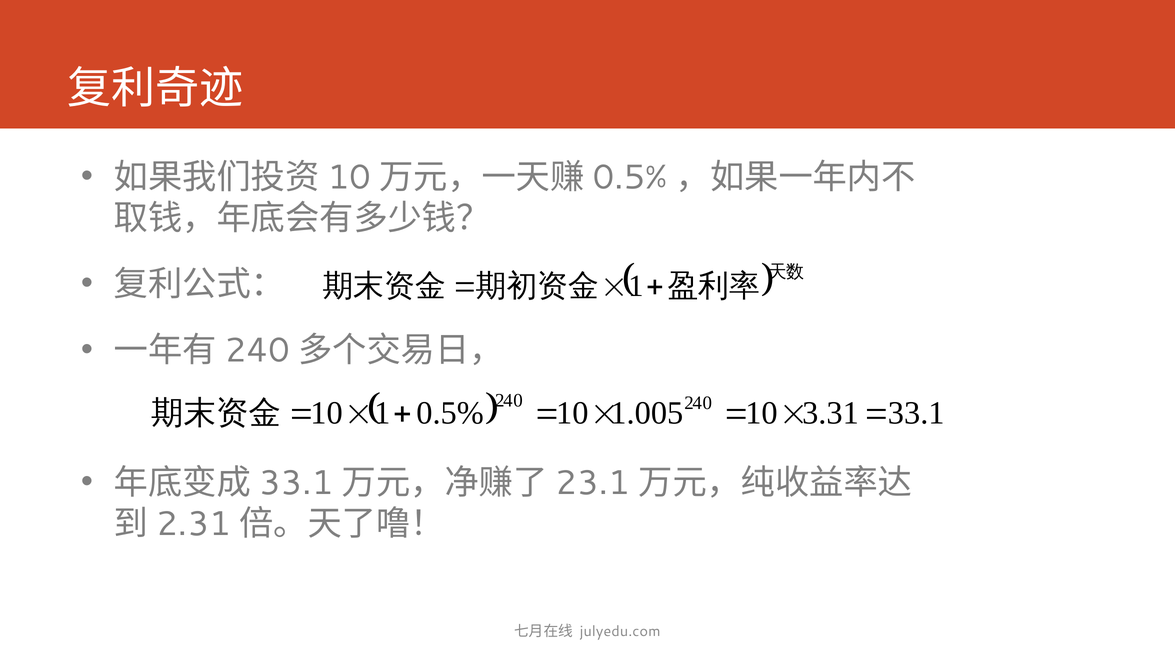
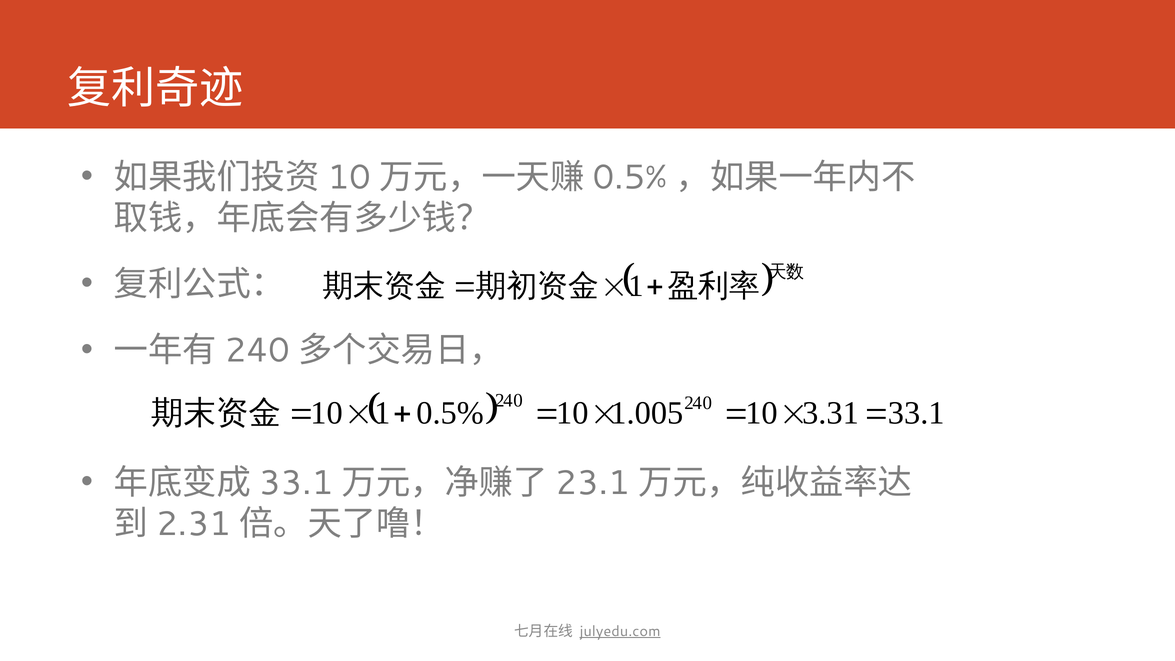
julyedu.com underline: none -> present
